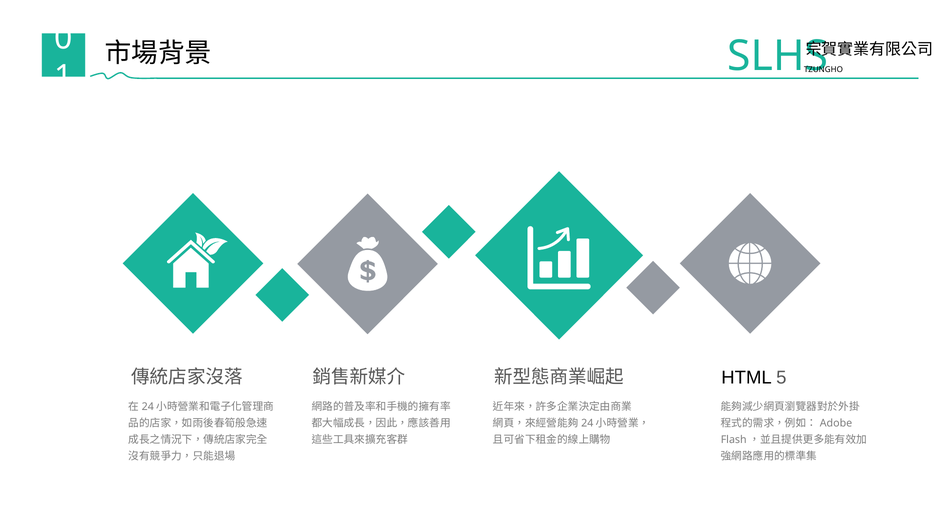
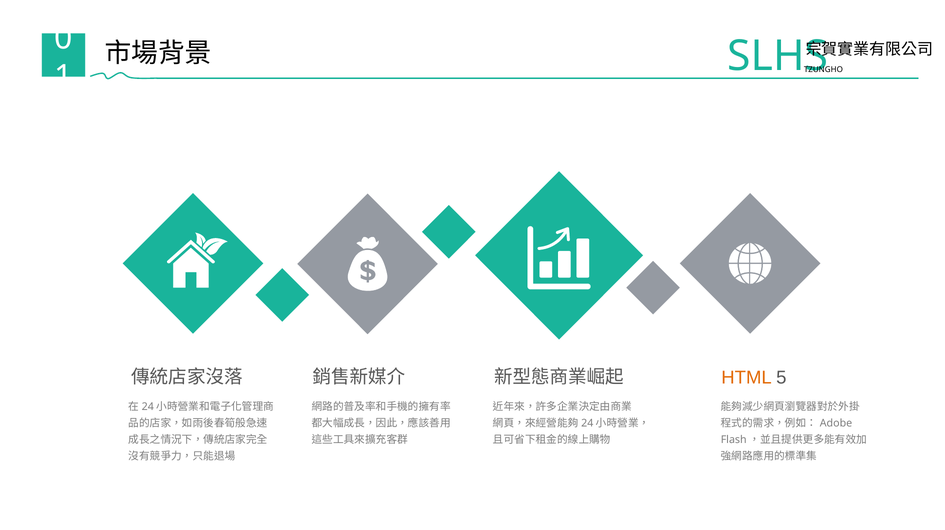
HTML colour: black -> orange
